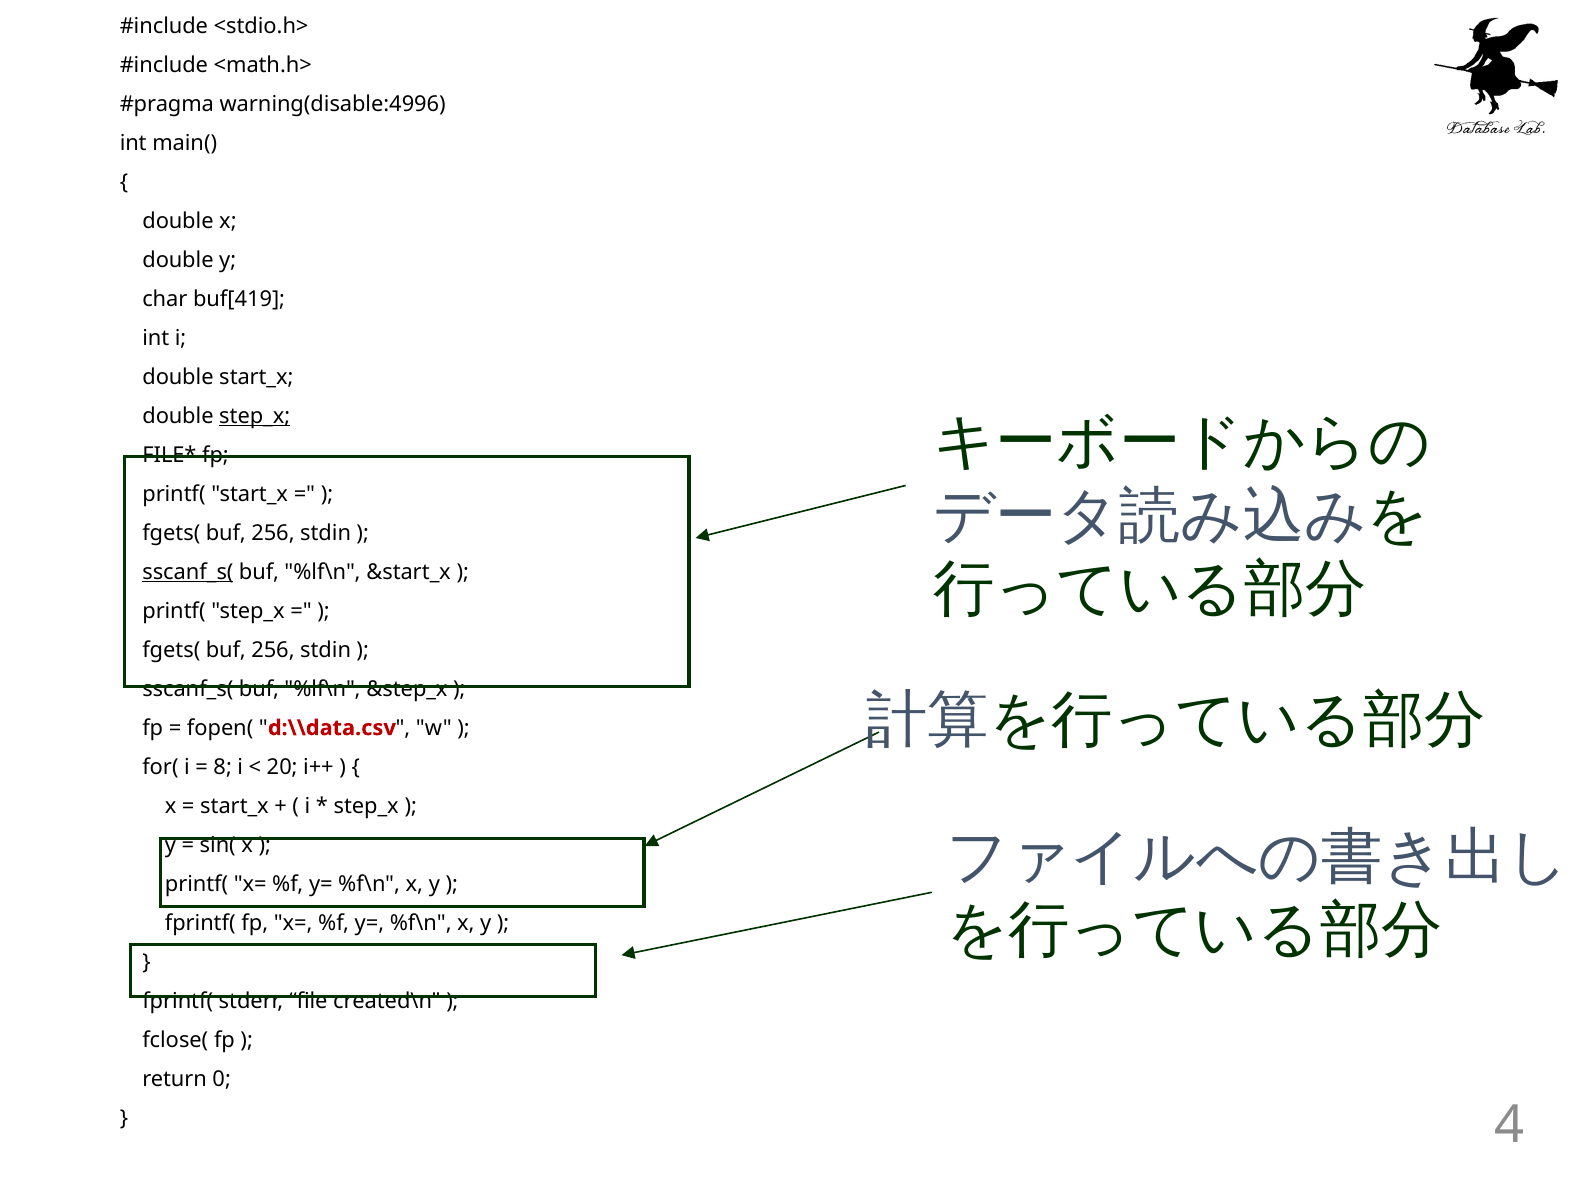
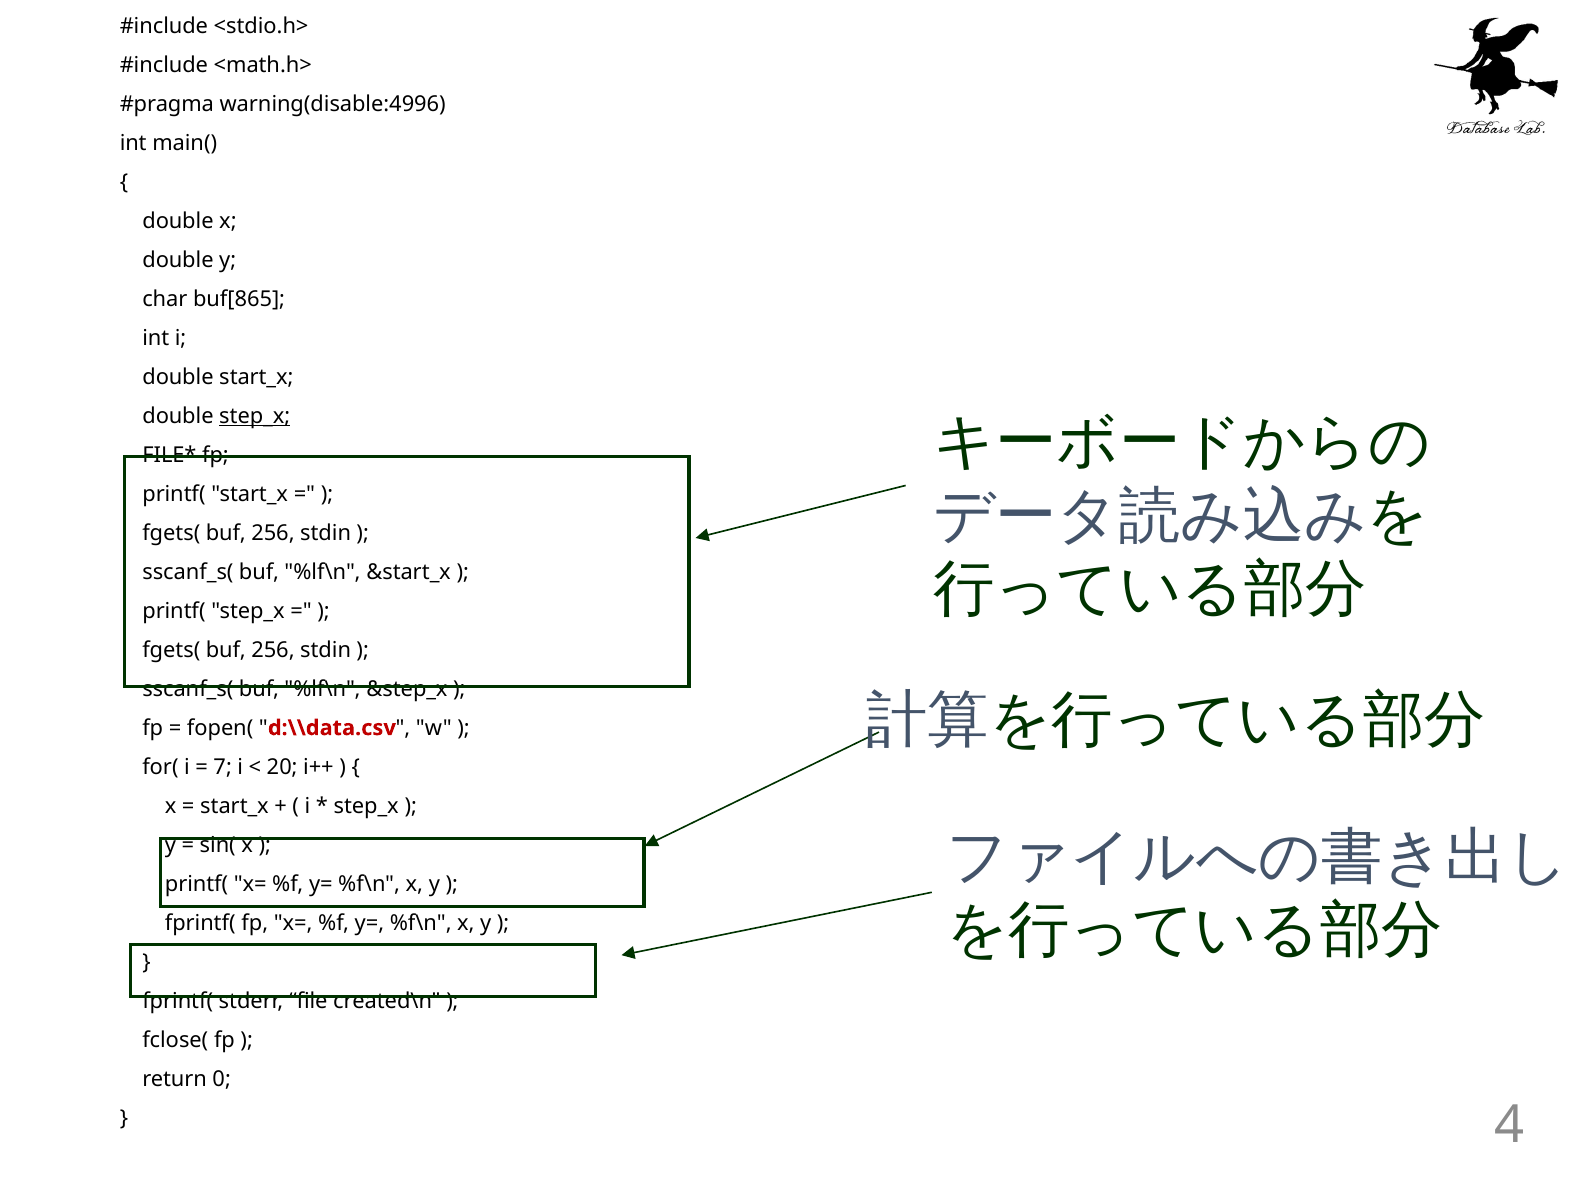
buf[419: buf[419 -> buf[865
sscanf_s( at (188, 572) underline: present -> none
8: 8 -> 7
